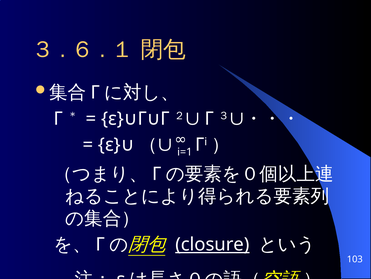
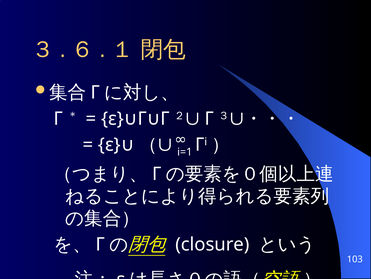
closure underline: present -> none
